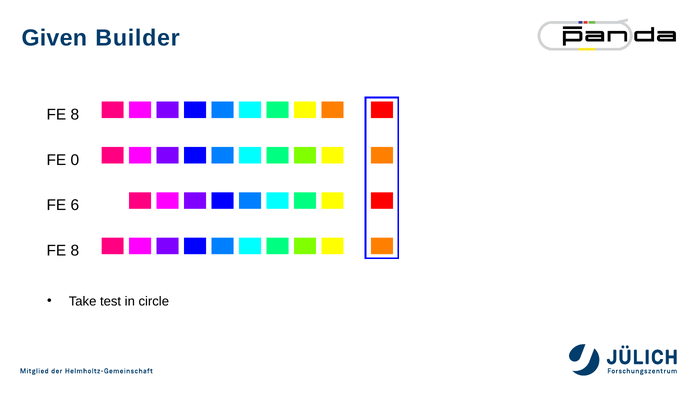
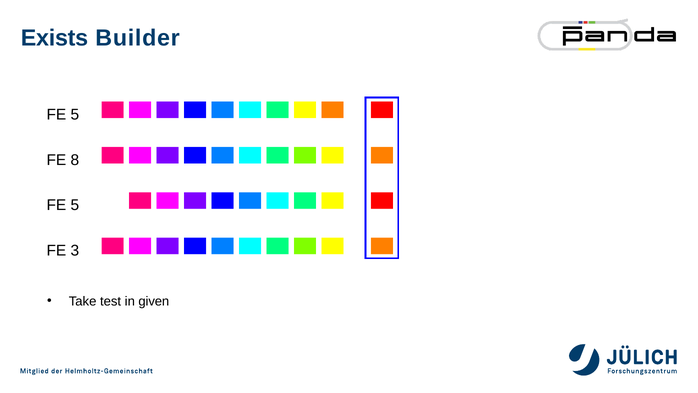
Given: Given -> Exists
8 at (75, 114): 8 -> 5
0: 0 -> 8
6 at (75, 205): 6 -> 5
8 at (75, 250): 8 -> 3
circle: circle -> given
